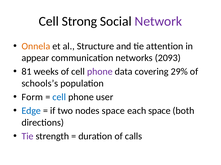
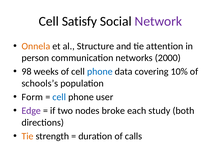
Strong: Strong -> Satisfy
appear: appear -> person
2093: 2093 -> 2000
81: 81 -> 98
phone at (100, 72) colour: purple -> blue
29%: 29% -> 10%
Edge colour: blue -> purple
nodes space: space -> broke
each space: space -> study
Tie at (28, 137) colour: purple -> orange
